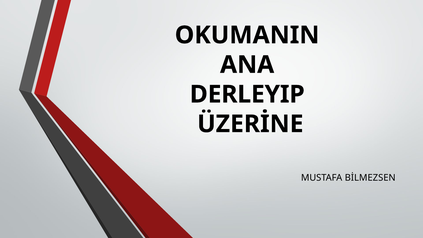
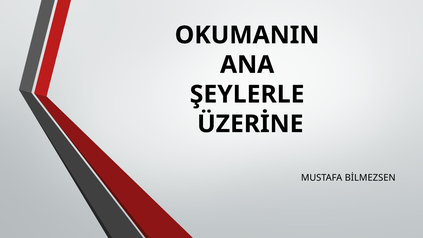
DERLEYIP: DERLEYIP -> ŞEYLERLE
